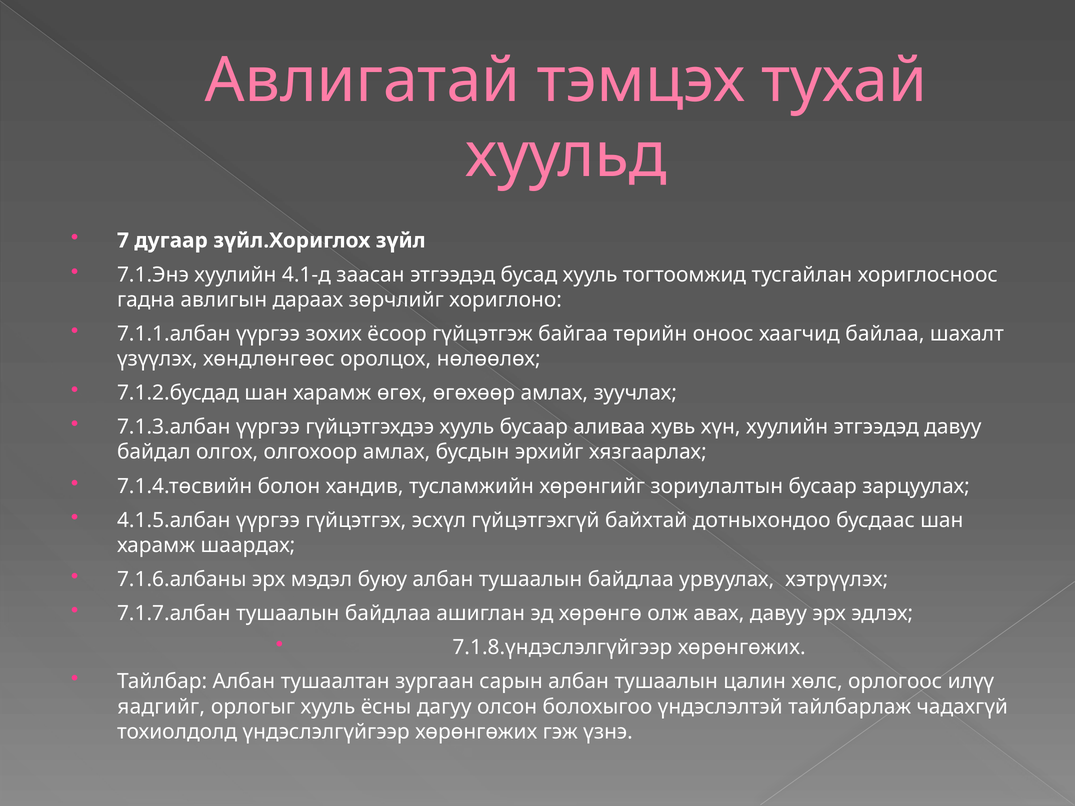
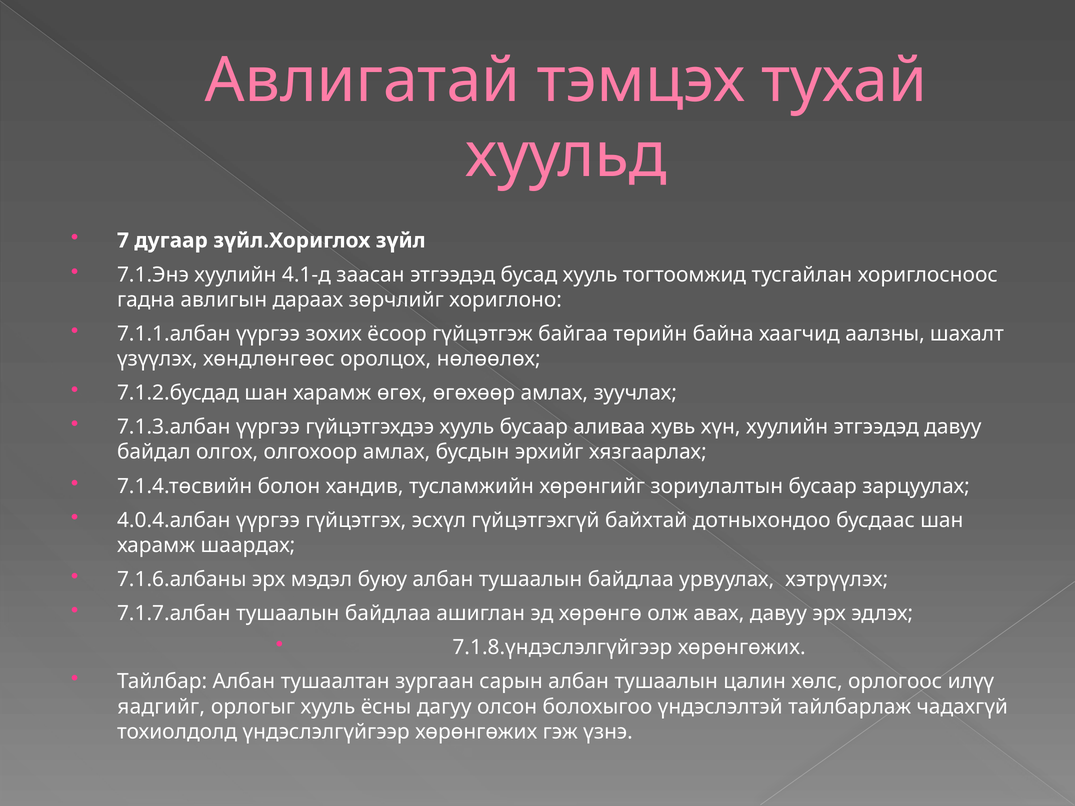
оноос: оноос -> байна
байлаа: байлаа -> аалзны
4.1.5.албан: 4.1.5.албан -> 4.0.4.албан
